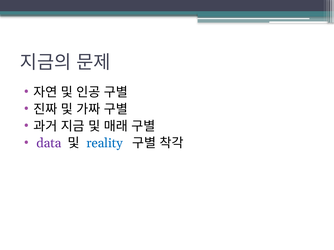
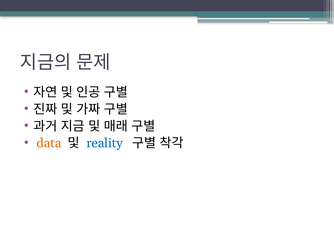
data colour: purple -> orange
